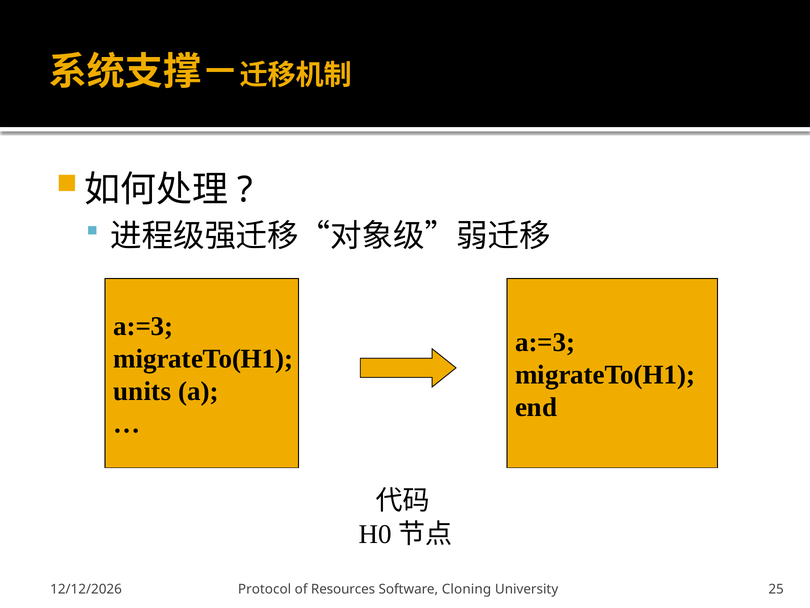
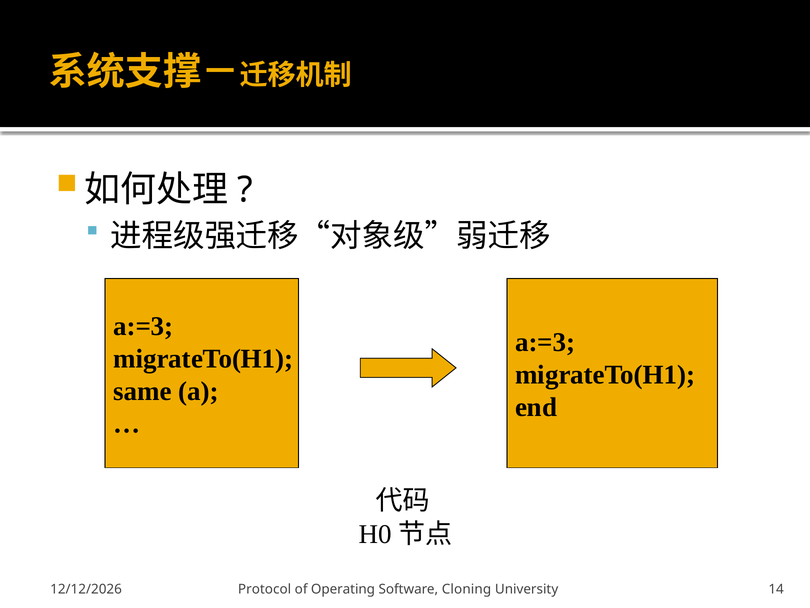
units: units -> same
Resources: Resources -> Operating
25: 25 -> 14
